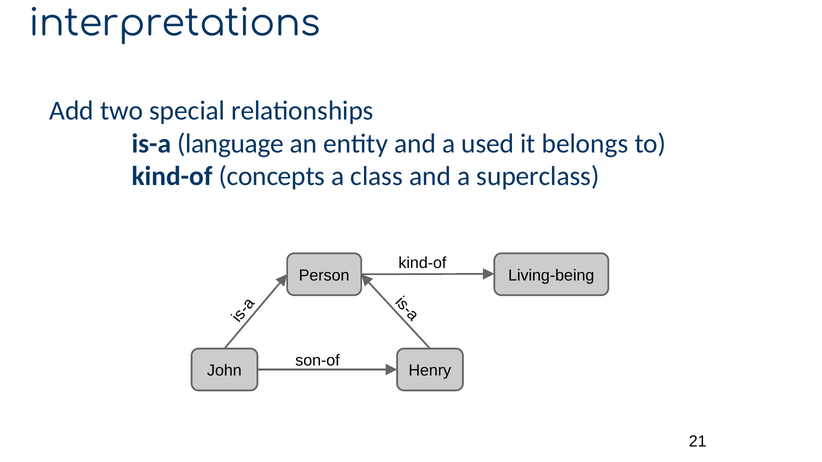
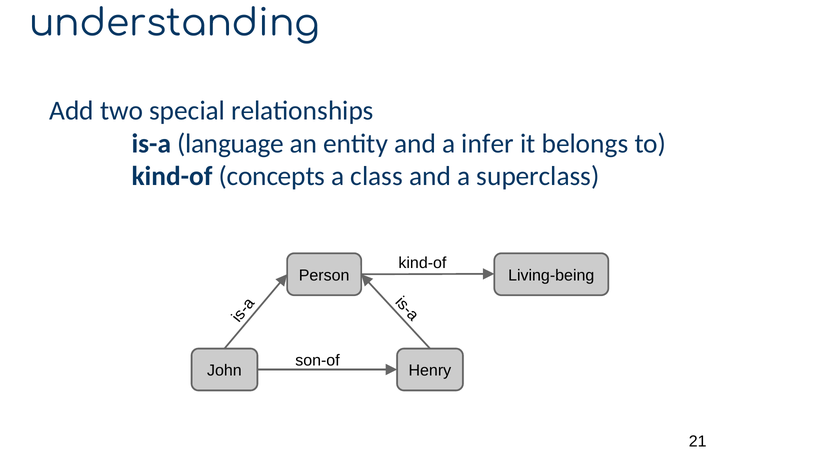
interpretations: interpretations -> understanding
used: used -> infer
